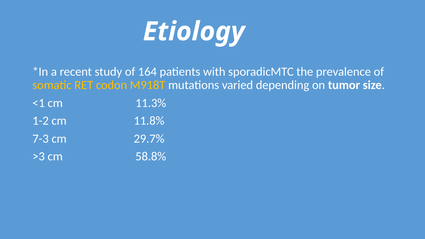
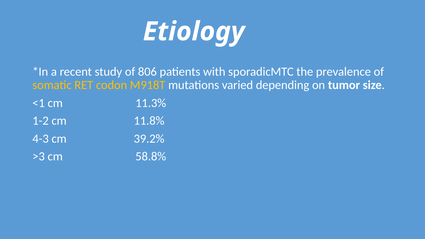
164: 164 -> 806
7-3: 7-3 -> 4-3
29.7%: 29.7% -> 39.2%
